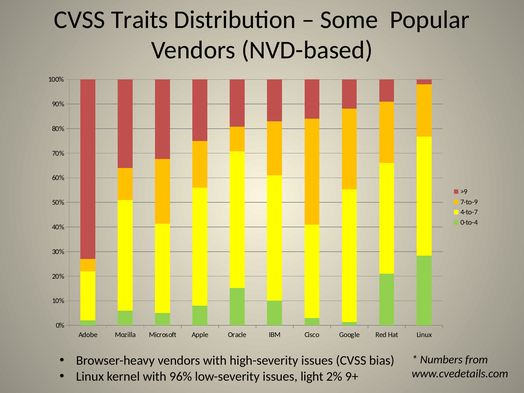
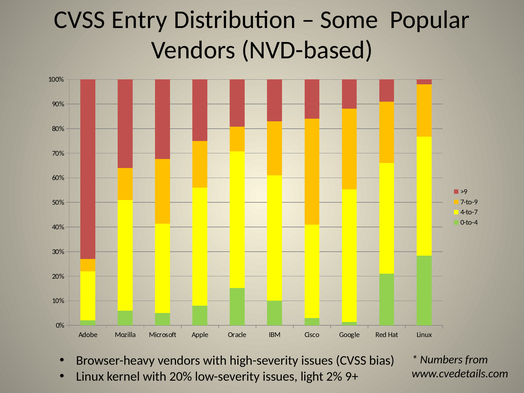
Traits: Traits -> Entry
with 96%: 96% -> 20%
